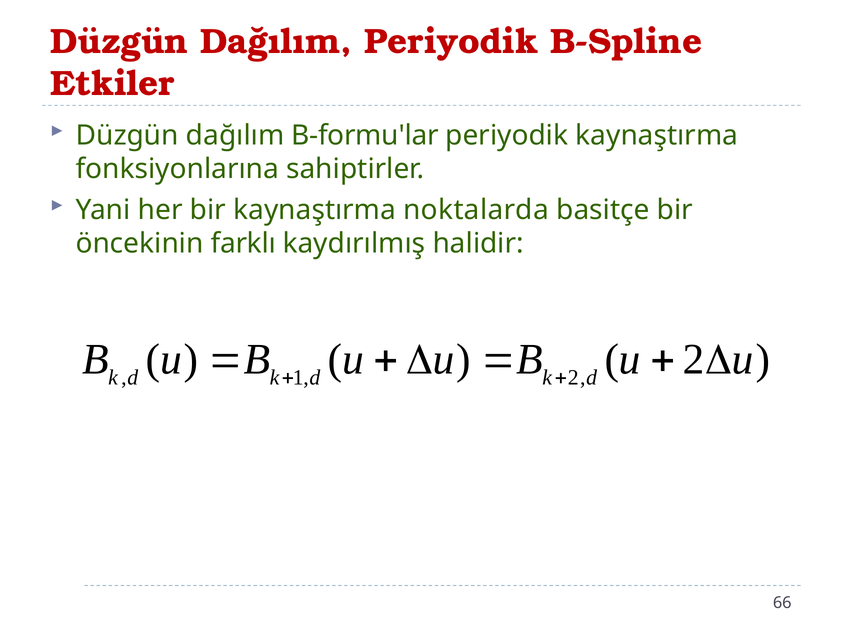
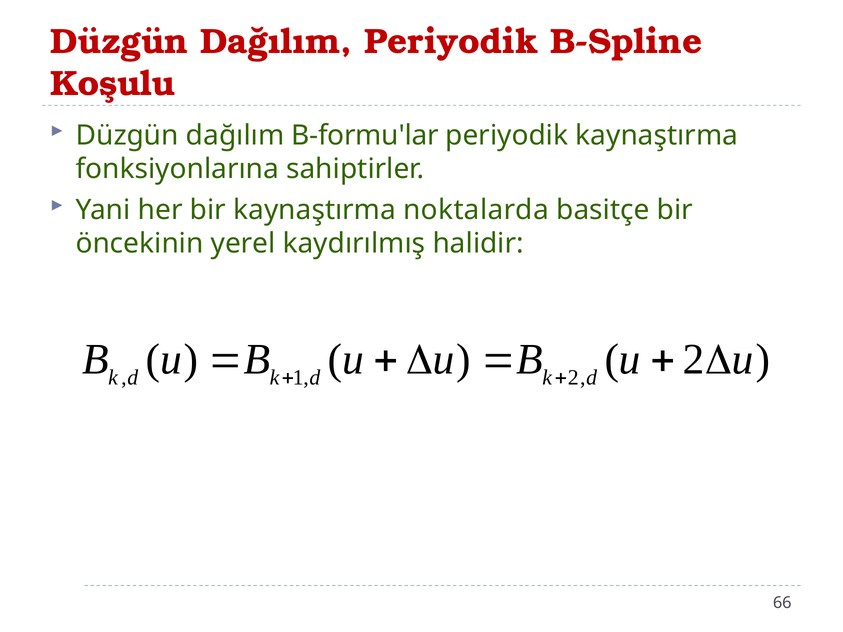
Etkiler: Etkiler -> Koşulu
farklı: farklı -> yerel
